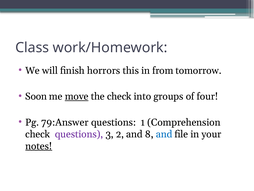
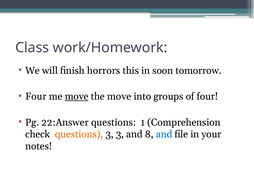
from: from -> soon
Soon at (36, 96): Soon -> Four
the check: check -> move
79:Answer: 79:Answer -> 22:Answer
questions at (79, 134) colour: purple -> orange
3 2: 2 -> 3
notes underline: present -> none
